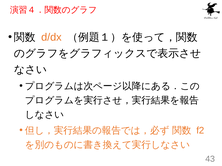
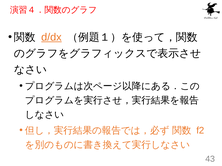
d/dx underline: none -> present
